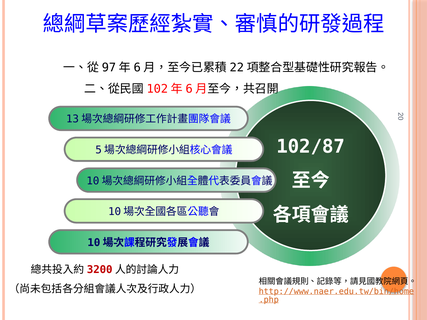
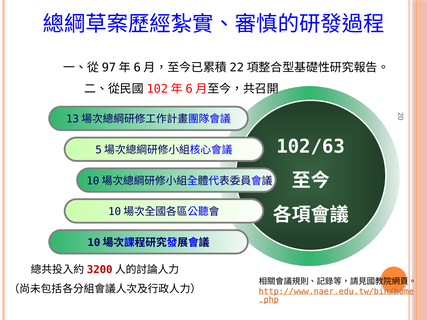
102/87: 102/87 -> 102/63
